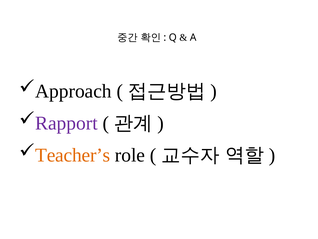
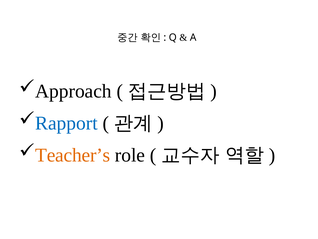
Rapport colour: purple -> blue
